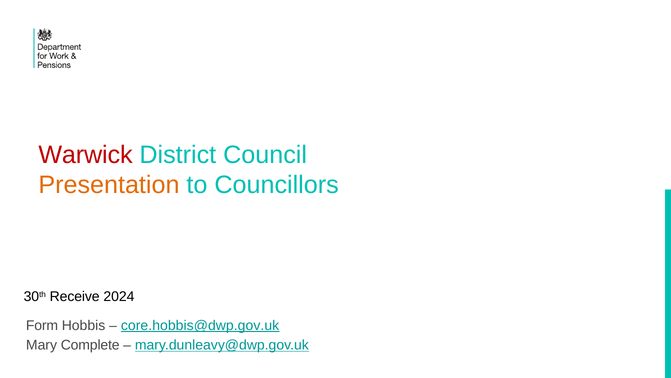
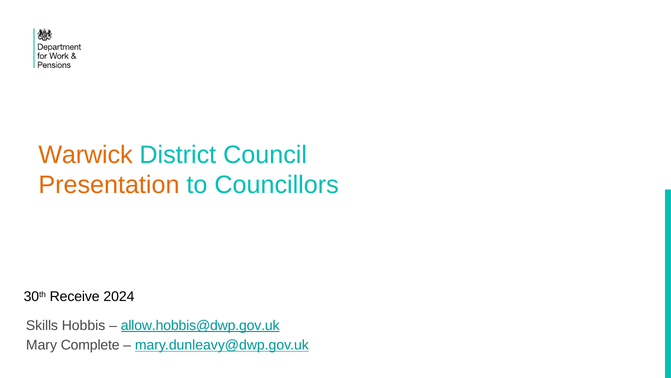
Warwick colour: red -> orange
Form: Form -> Skills
core.hobbis@dwp.gov.uk: core.hobbis@dwp.gov.uk -> allow.hobbis@dwp.gov.uk
